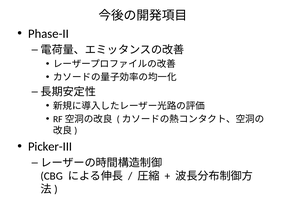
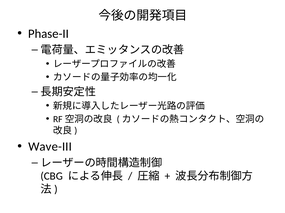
Picker-III: Picker-III -> Wave-III
